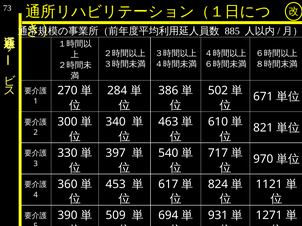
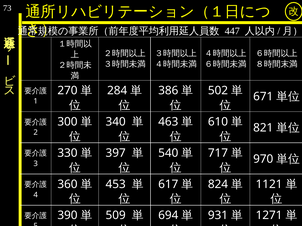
885: 885 -> 447
